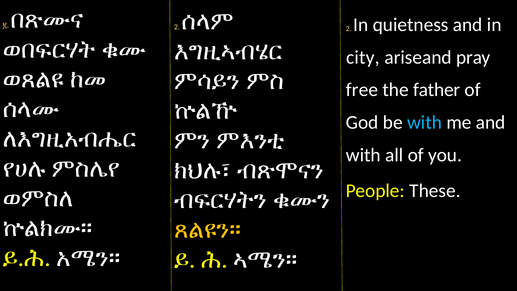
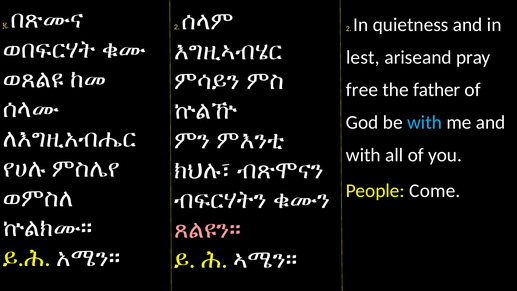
city: city -> lest
These: These -> Come
ጸልዩን። colour: yellow -> pink
